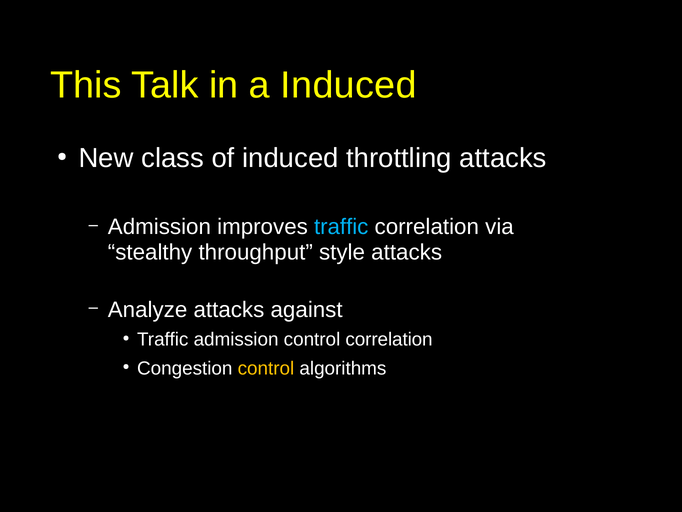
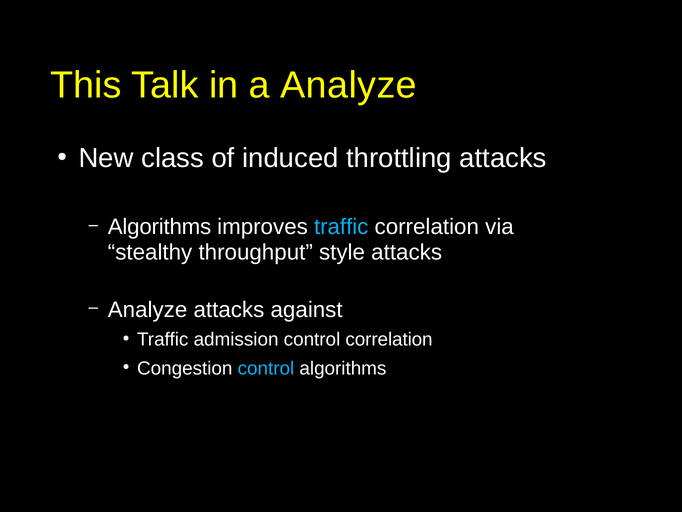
a Induced: Induced -> Analyze
Admission at (159, 227): Admission -> Algorithms
control at (266, 368) colour: yellow -> light blue
